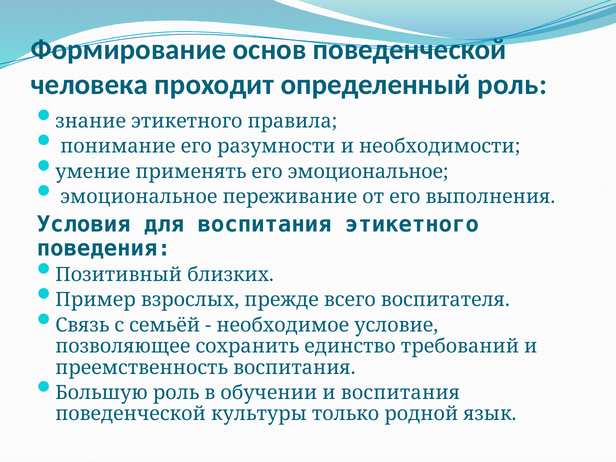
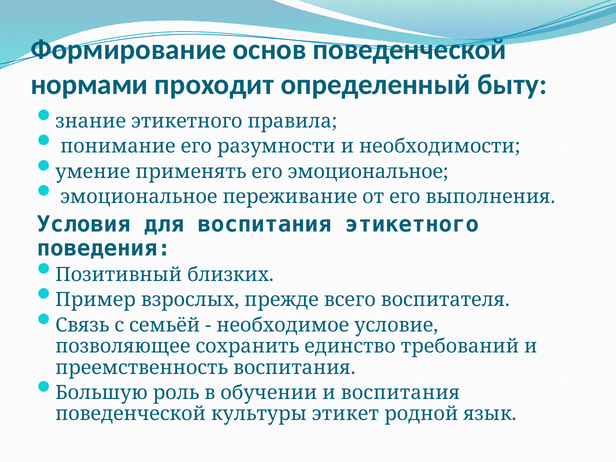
человека: человека -> нормами
определенный роль: роль -> быту
только: только -> этикет
